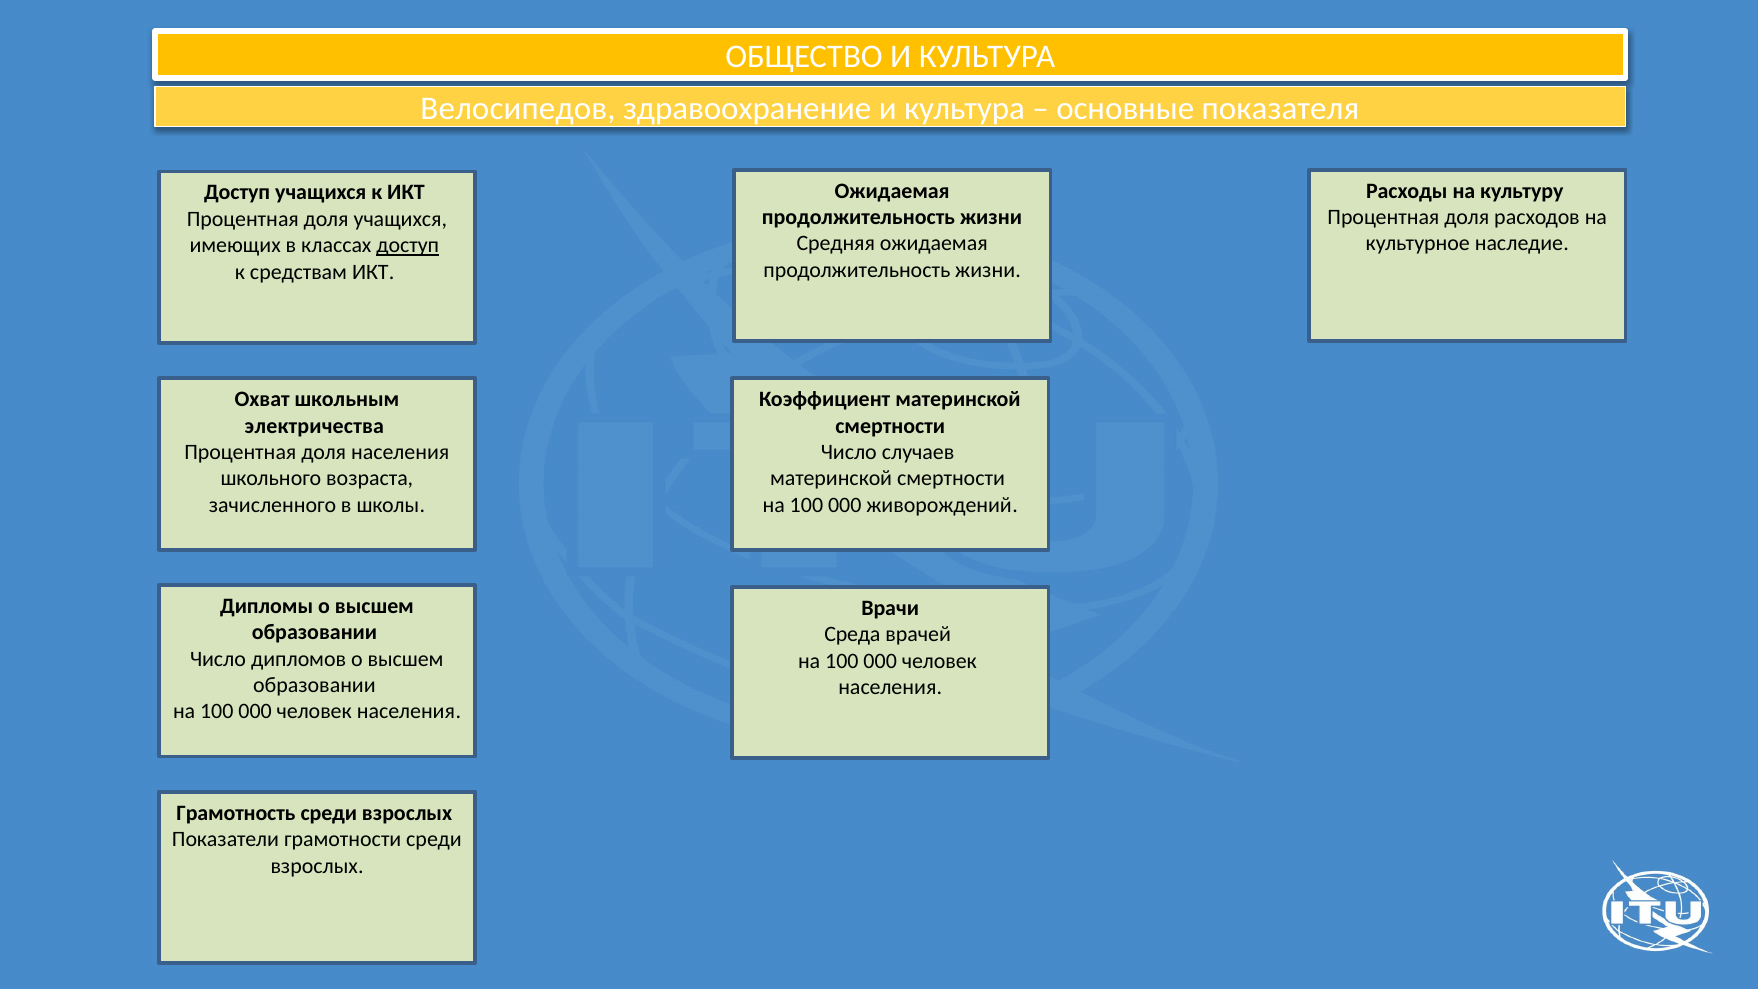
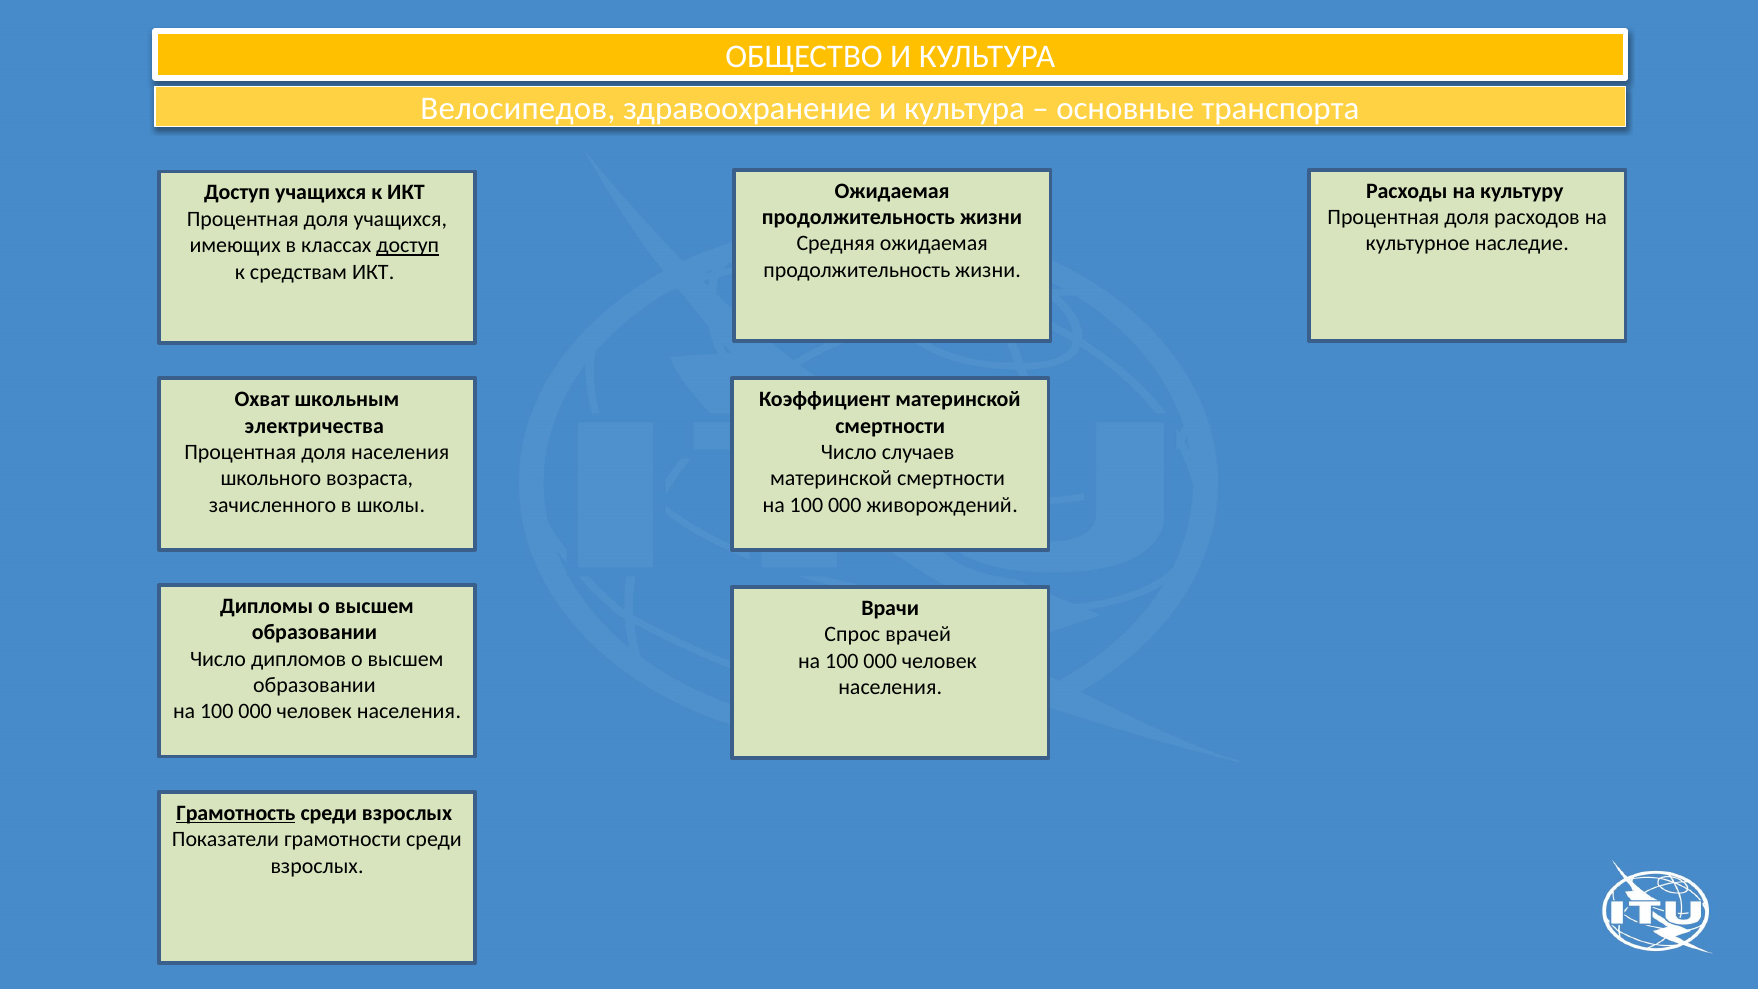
показателя: показателя -> транспорта
Среда: Среда -> Спрос
Грамотность underline: none -> present
